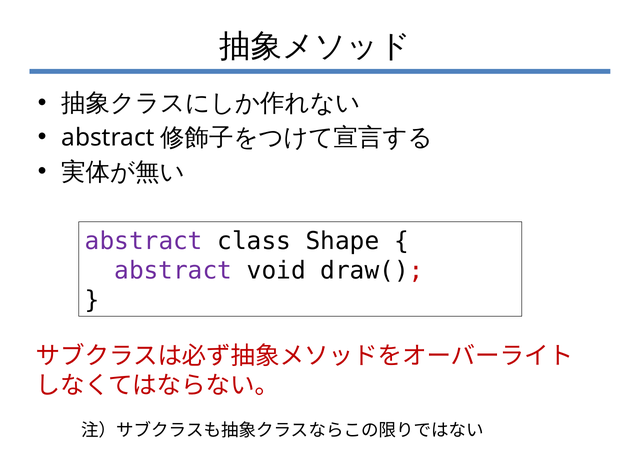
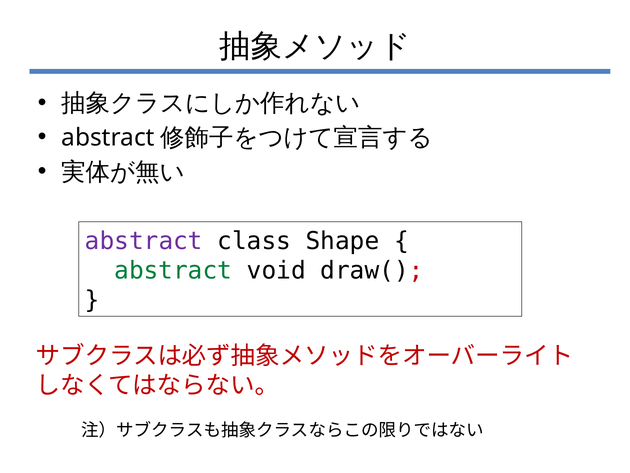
abstract at (173, 270) colour: purple -> green
